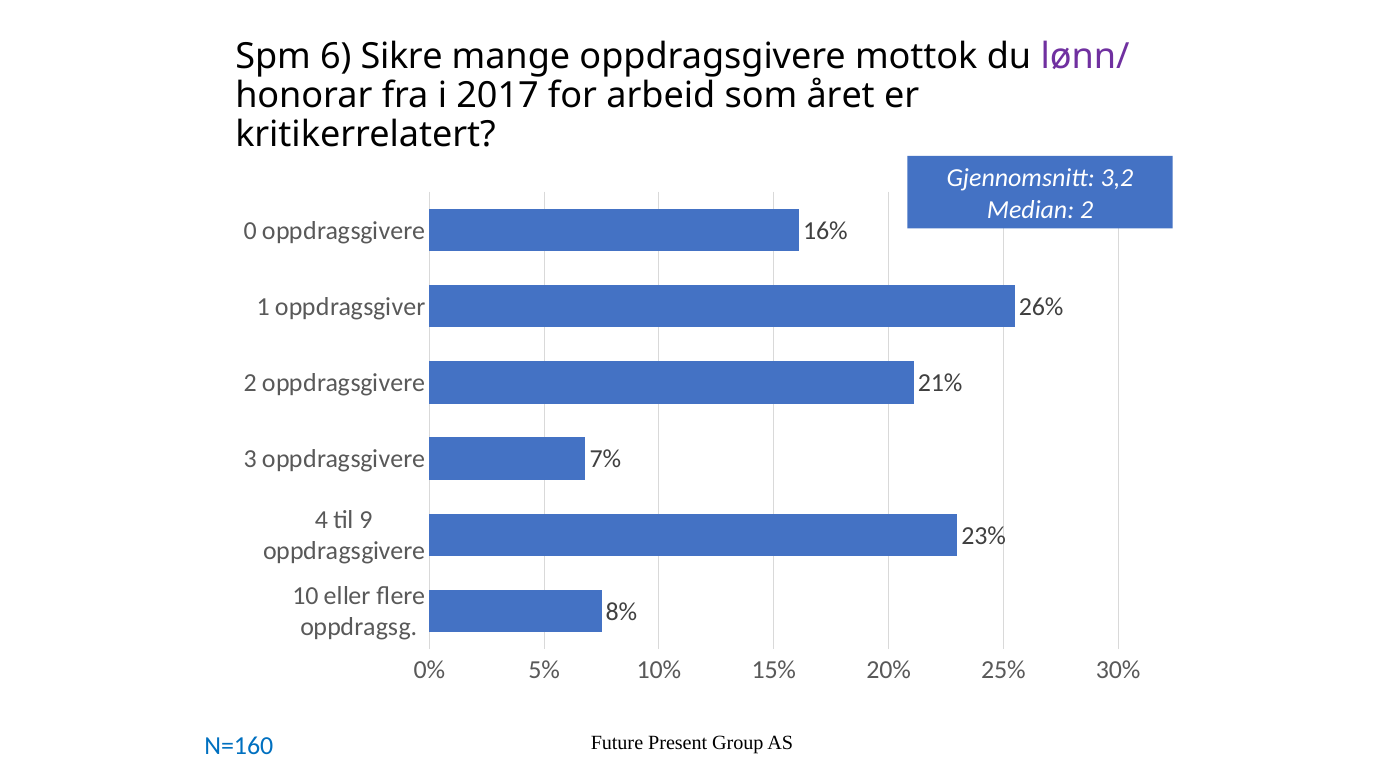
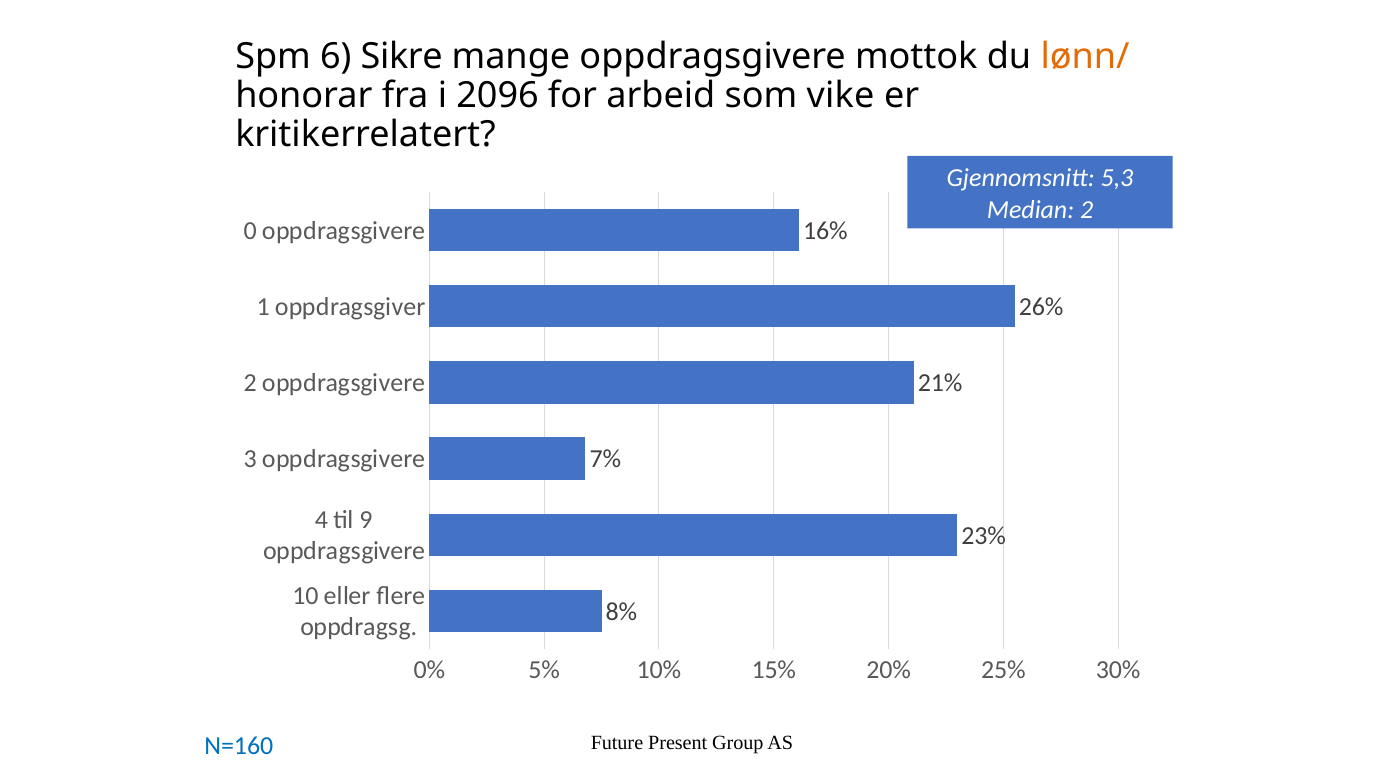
lønn/ colour: purple -> orange
2017: 2017 -> 2096
året: året -> vike
3,2: 3,2 -> 5,3
